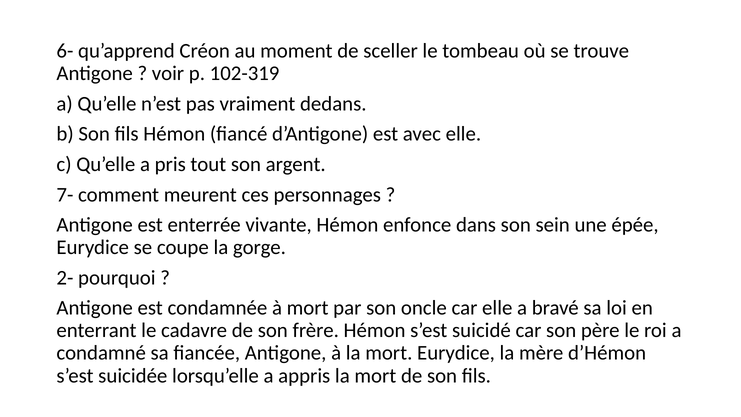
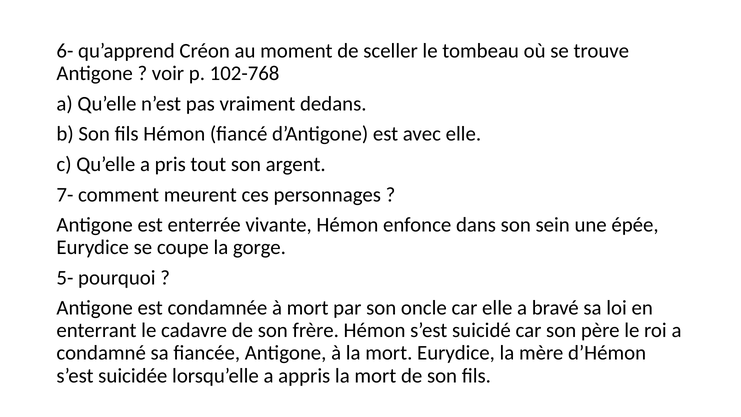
102-319: 102-319 -> 102-768
2-: 2- -> 5-
